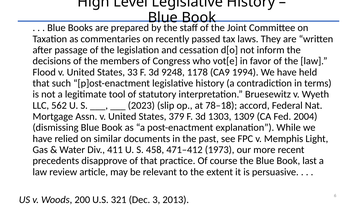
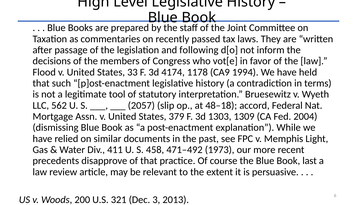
cessation: cessation -> following
9248: 9248 -> 4174
2023: 2023 -> 2057
78–18: 78–18 -> 48–18
471–412: 471–412 -> 471–492
